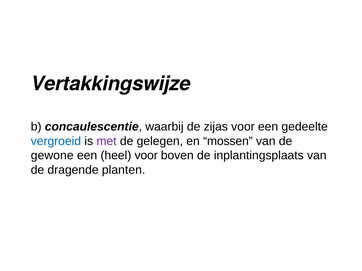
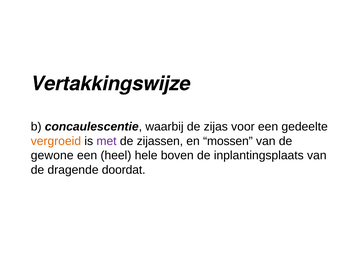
vergroeid colour: blue -> orange
gelegen: gelegen -> zijassen
heel voor: voor -> hele
planten: planten -> doordat
